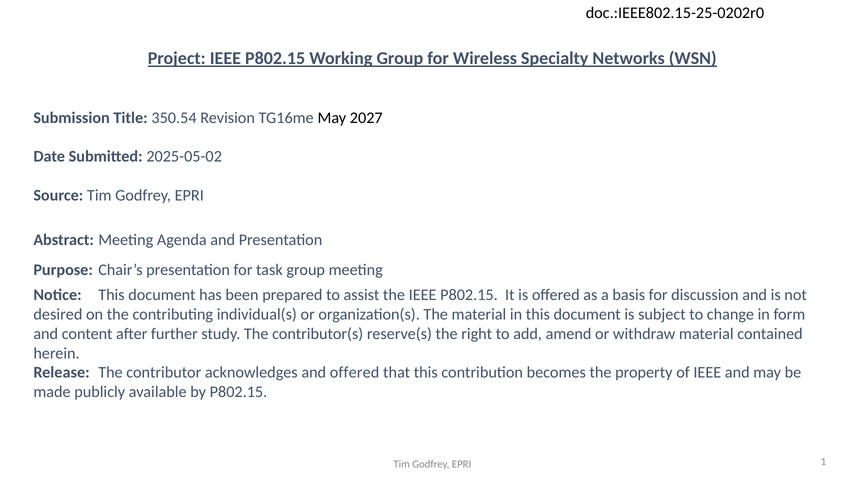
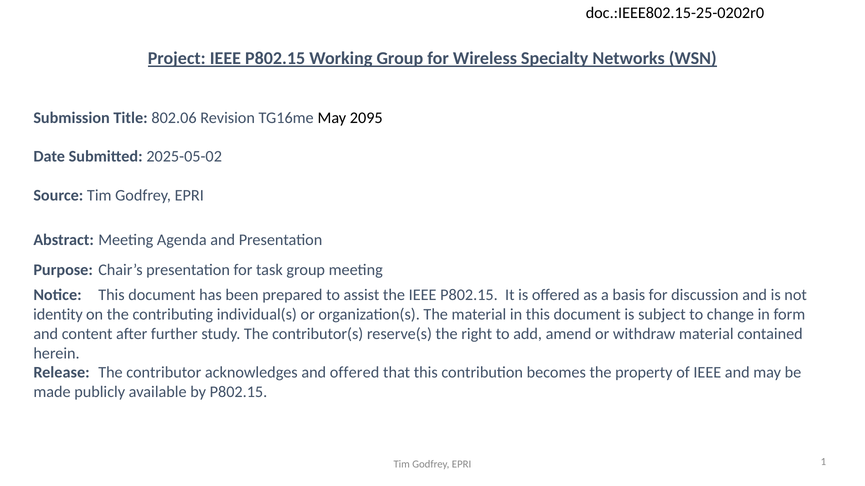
350.54: 350.54 -> 802.06
2027: 2027 -> 2095
desired: desired -> identity
